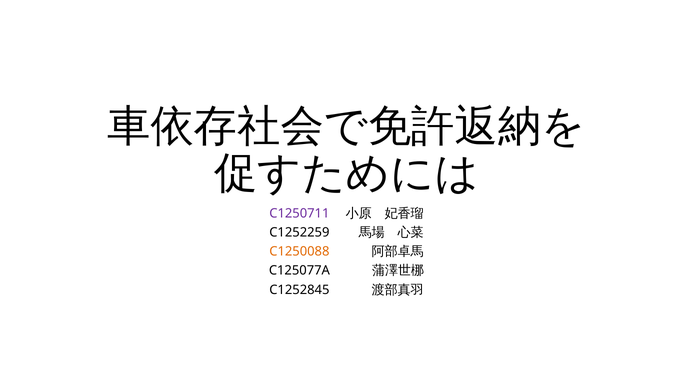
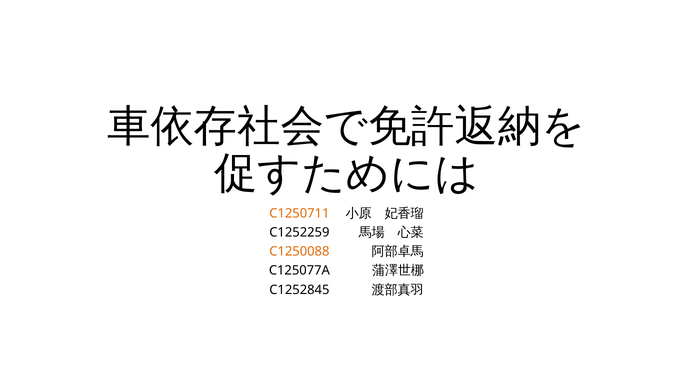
C1250711 colour: purple -> orange
